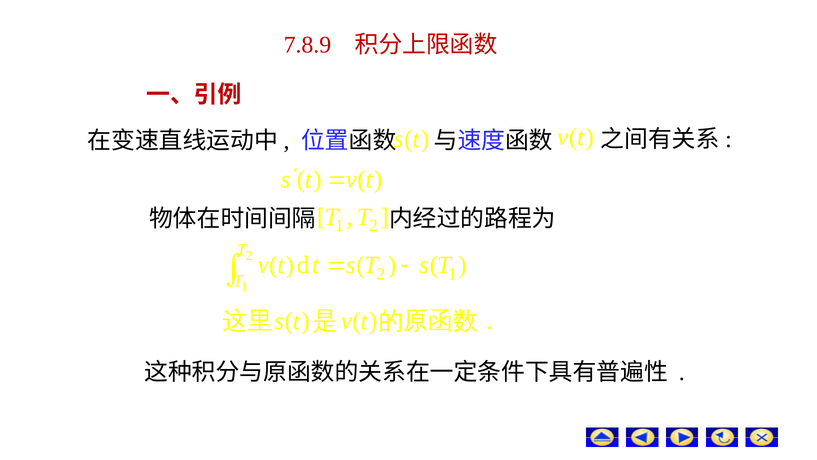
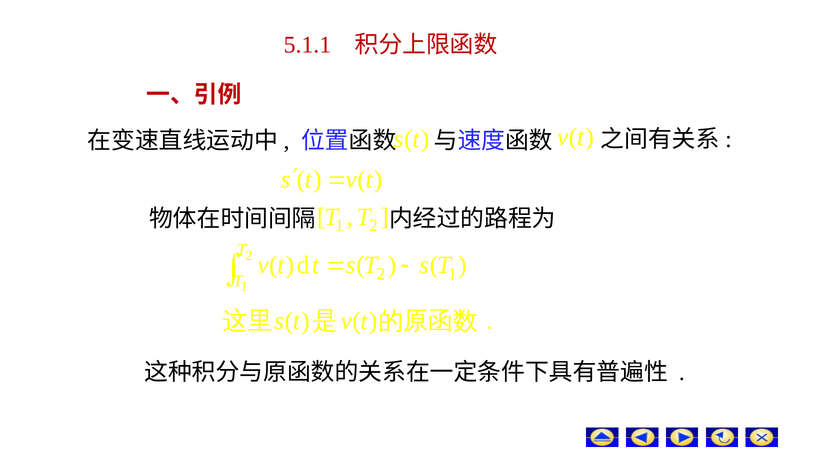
7.8.9: 7.8.9 -> 5.1.1
